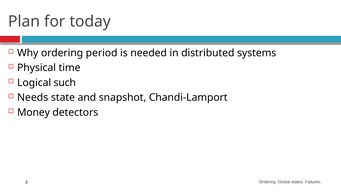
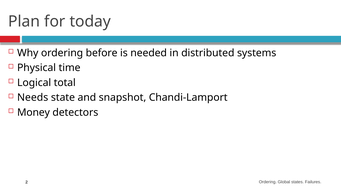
period: period -> before
such: such -> total
